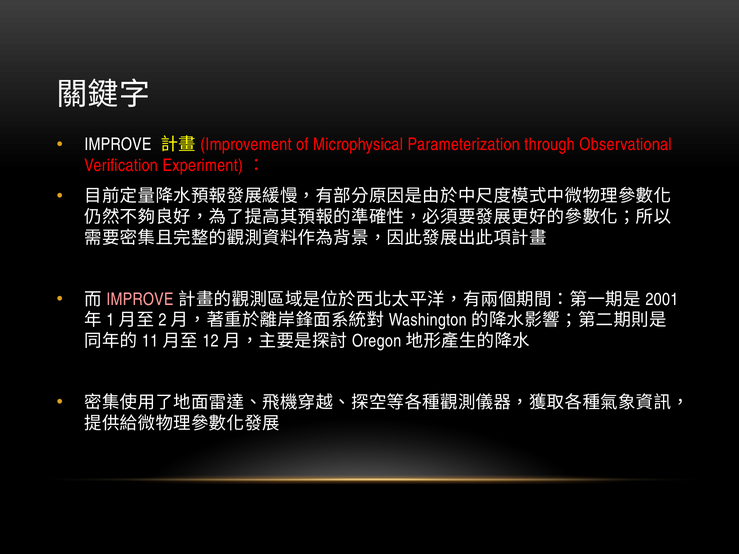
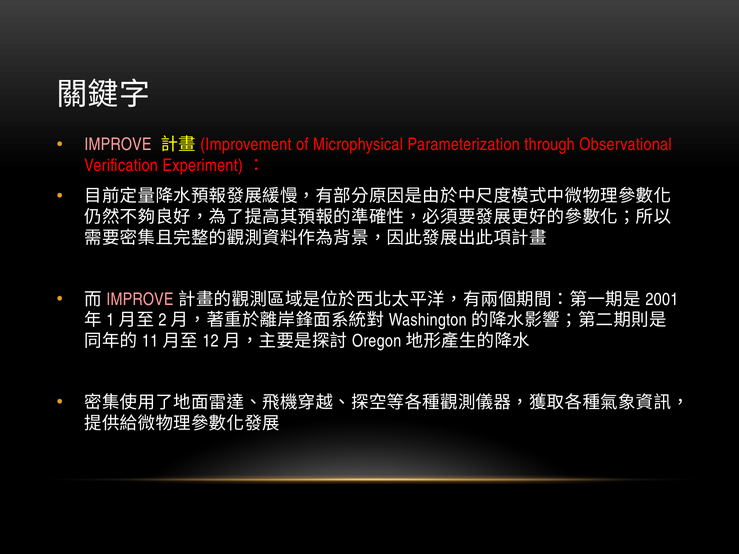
IMPROVE at (118, 145) colour: white -> pink
